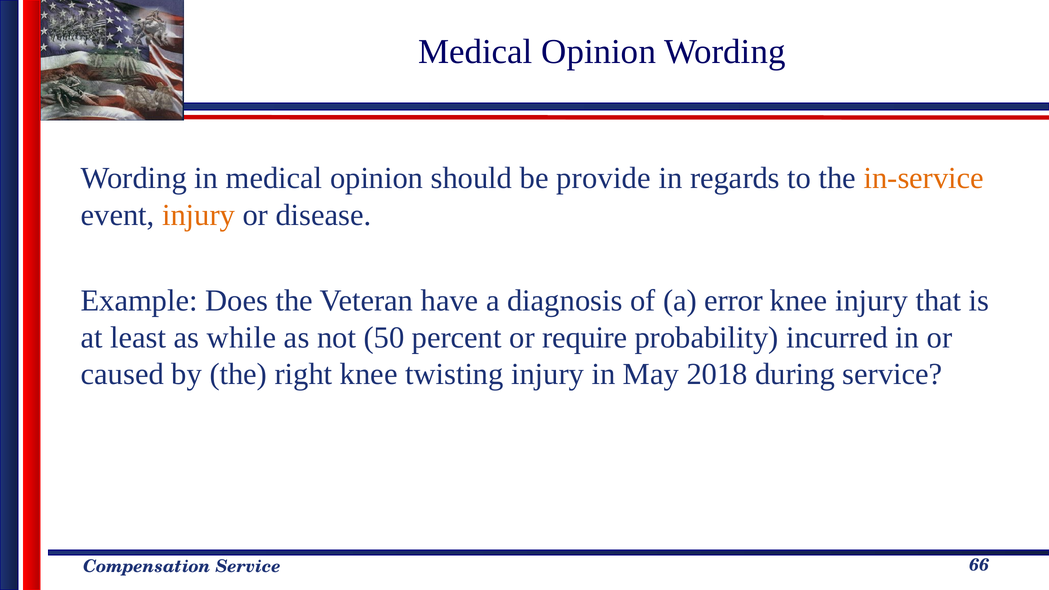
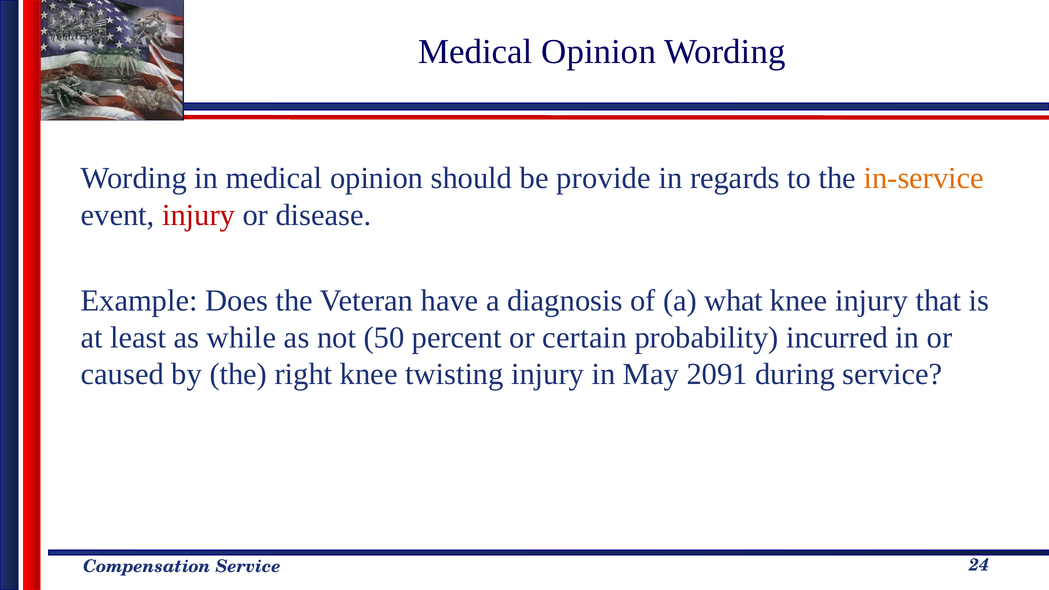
injury at (199, 215) colour: orange -> red
error: error -> what
require: require -> certain
2018: 2018 -> 2091
66: 66 -> 24
